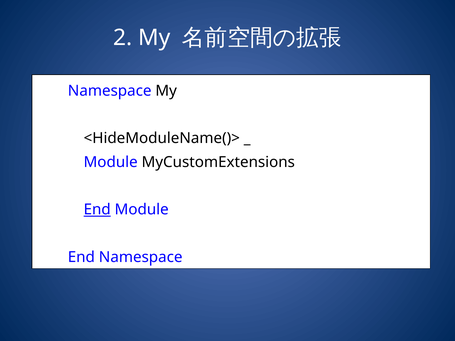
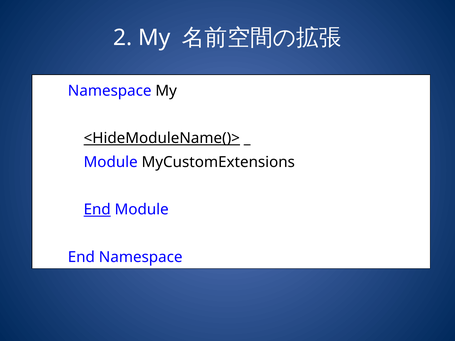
<HideModuleName()> underline: none -> present
